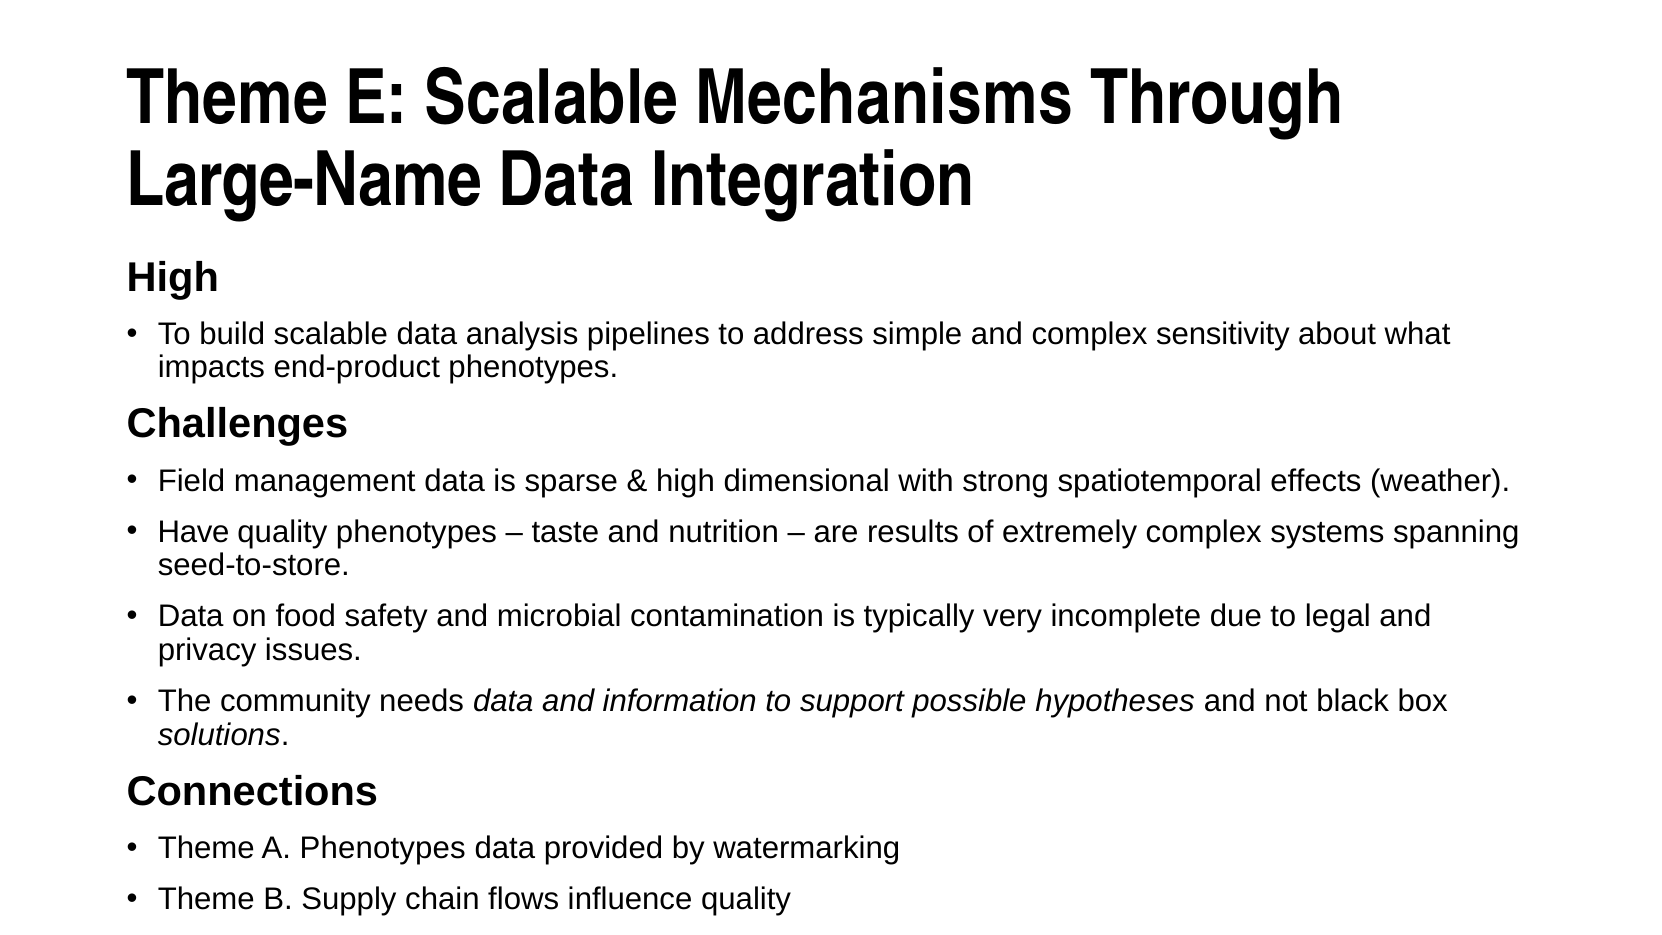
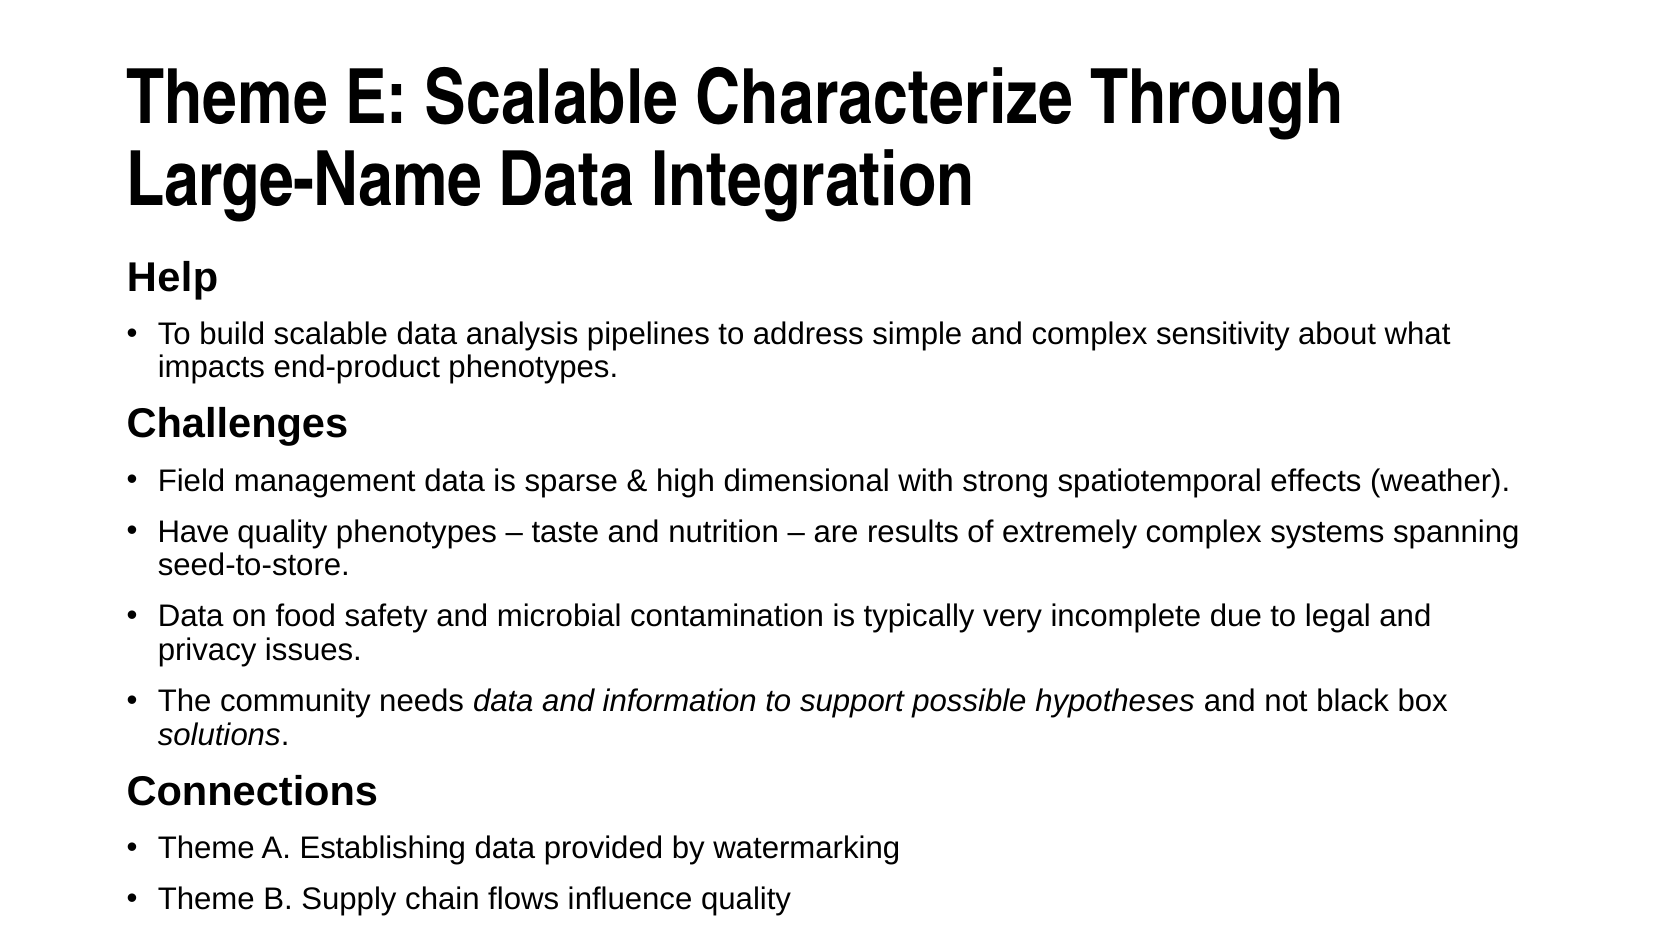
Mechanisms: Mechanisms -> Characterize
High at (173, 277): High -> Help
A Phenotypes: Phenotypes -> Establishing
